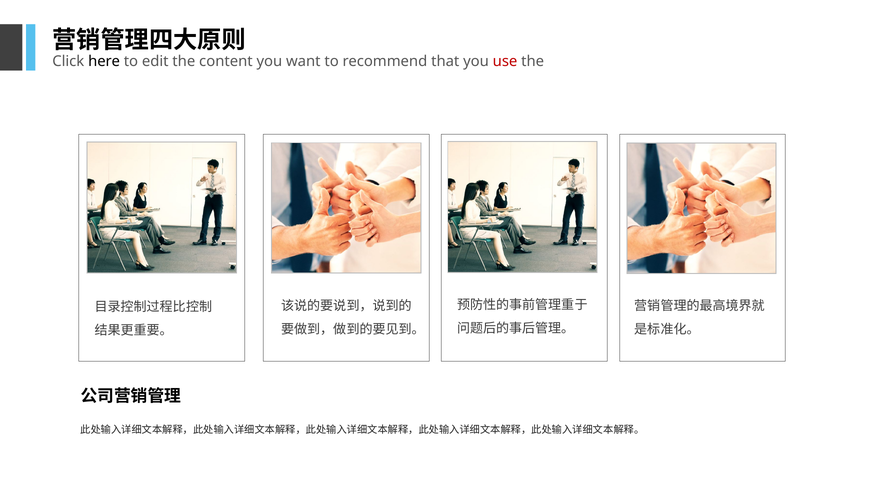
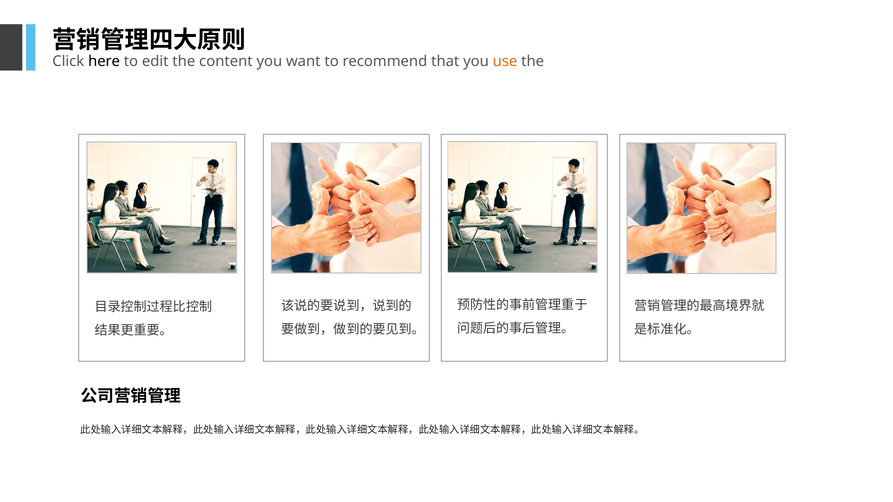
use colour: red -> orange
